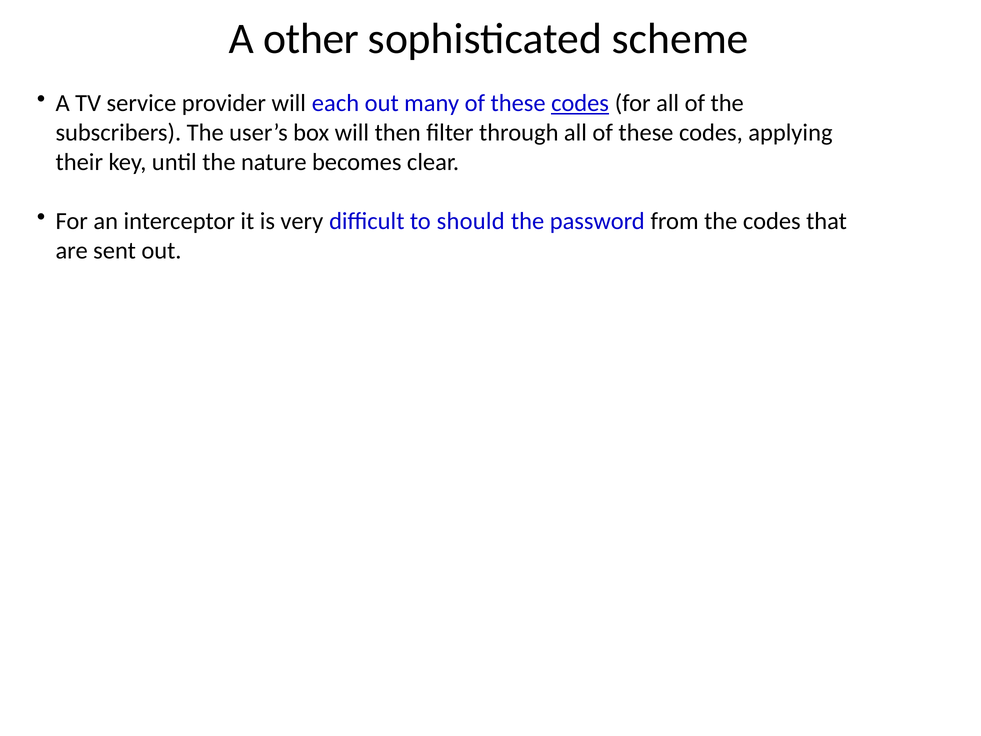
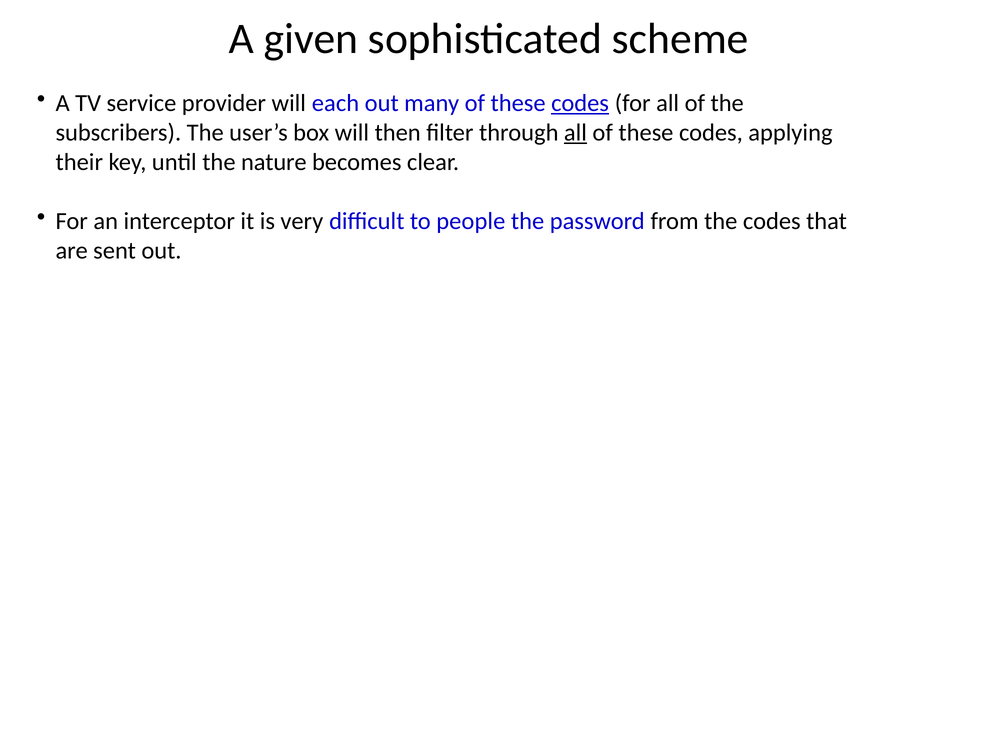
other: other -> given
all at (575, 133) underline: none -> present
should: should -> people
